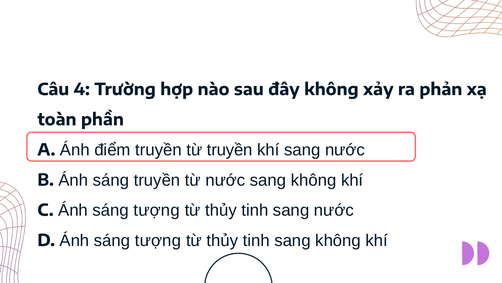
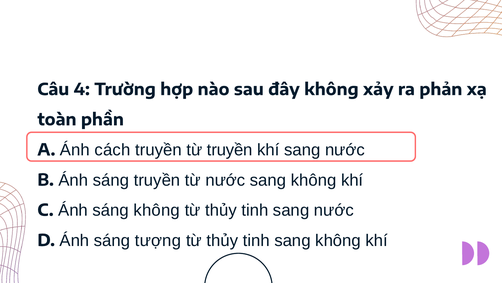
điểm: điểm -> cách
C Ánh sáng tượng: tượng -> không
